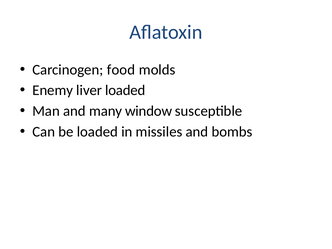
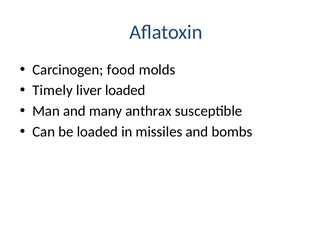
Enemy: Enemy -> Timely
window: window -> anthrax
